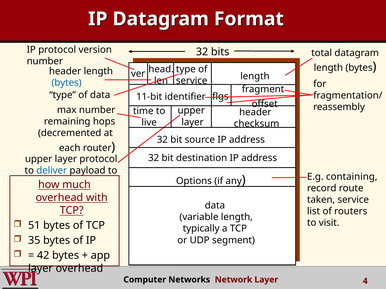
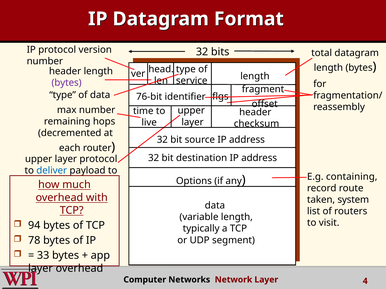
bytes at (67, 83) colour: blue -> purple
11-bit: 11-bit -> 76-bit
taken service: service -> system
51: 51 -> 94
35: 35 -> 78
42: 42 -> 33
